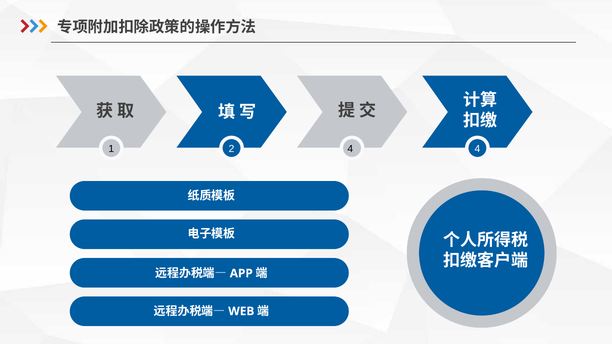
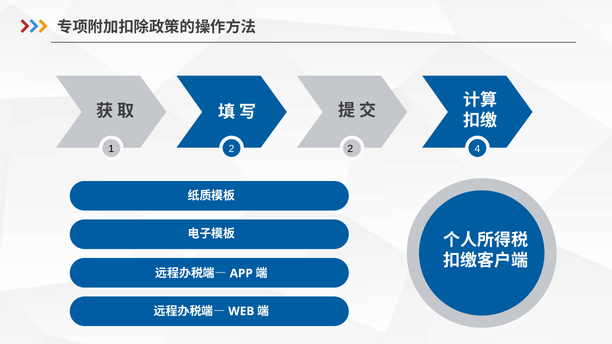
2 4: 4 -> 2
